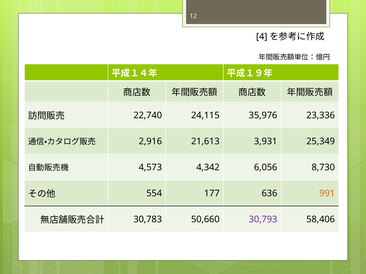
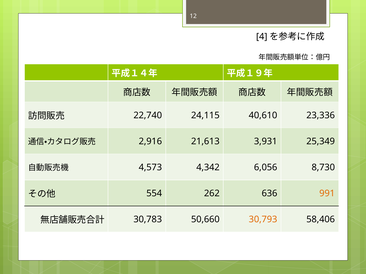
35,976: 35,976 -> 40,610
177: 177 -> 262
30,793 colour: purple -> orange
